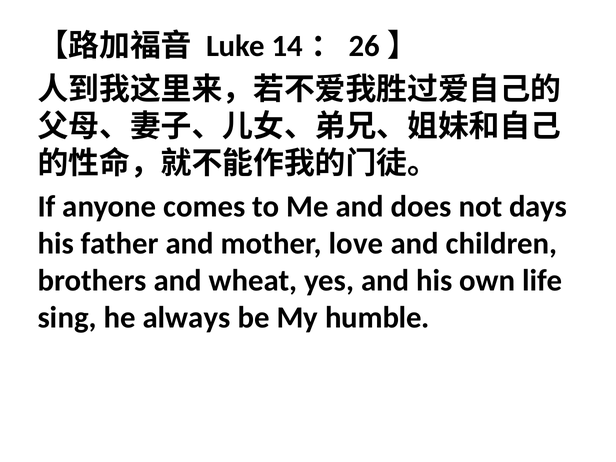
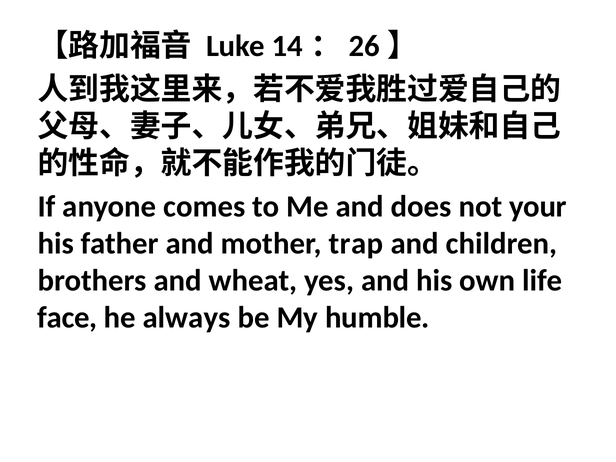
days: days -> your
love: love -> trap
sing: sing -> face
